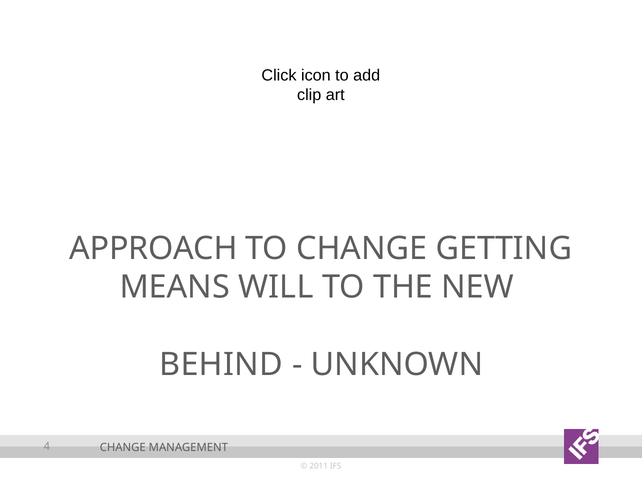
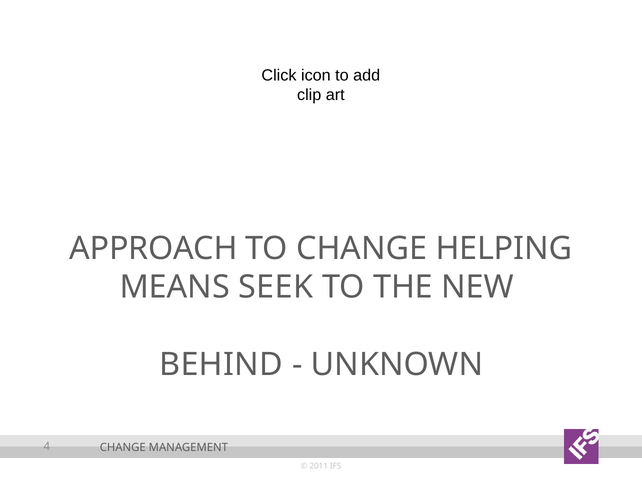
GETTING: GETTING -> HELPING
WILL: WILL -> SEEK
